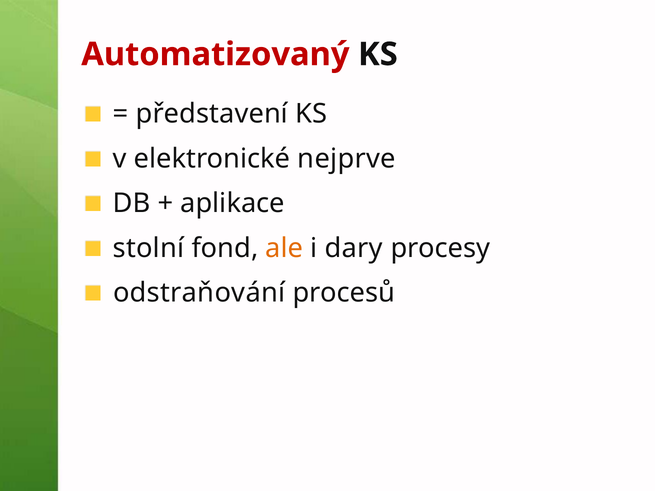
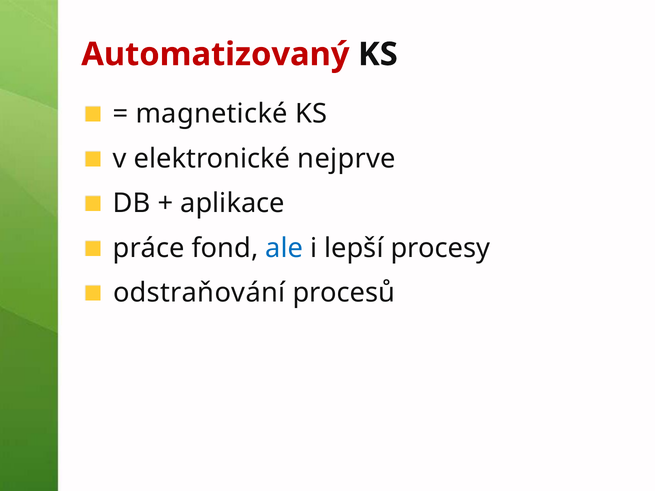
představení: představení -> magnetické
stolní: stolní -> práce
ale colour: orange -> blue
dary: dary -> lepší
